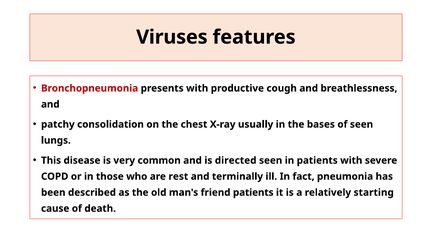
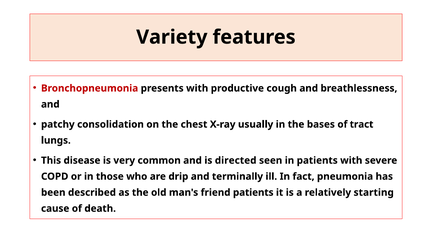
Viruses: Viruses -> Variety
of seen: seen -> tract
rest: rest -> drip
